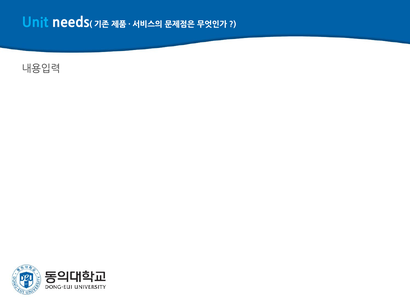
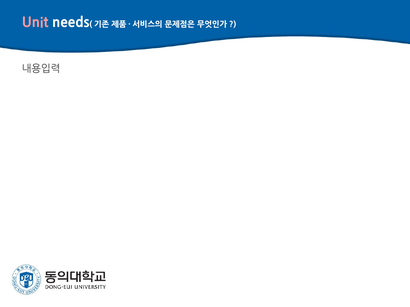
Unit colour: light blue -> pink
